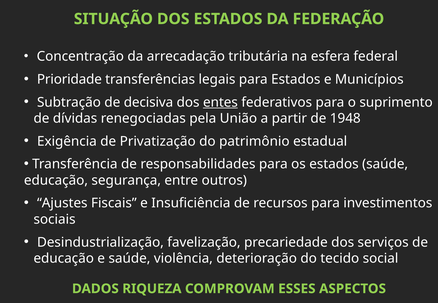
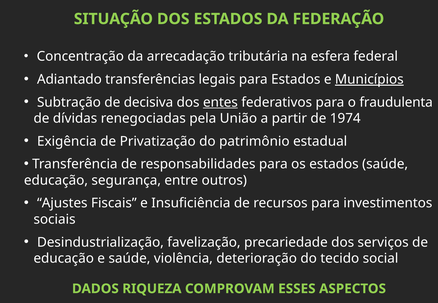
Prioridade: Prioridade -> Adiantado
Municípios underline: none -> present
suprimento: suprimento -> fraudulenta
1948: 1948 -> 1974
